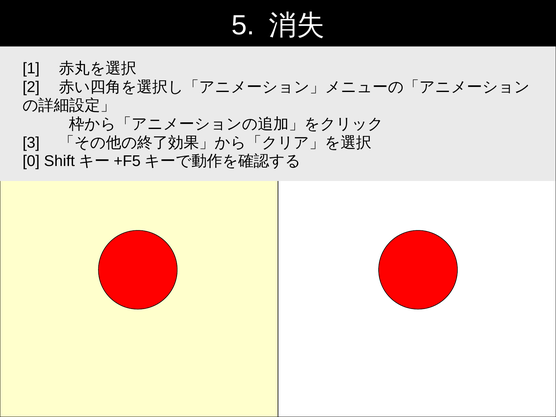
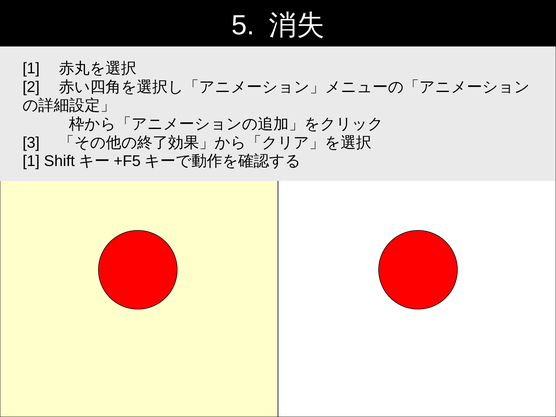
0 at (31, 161): 0 -> 1
